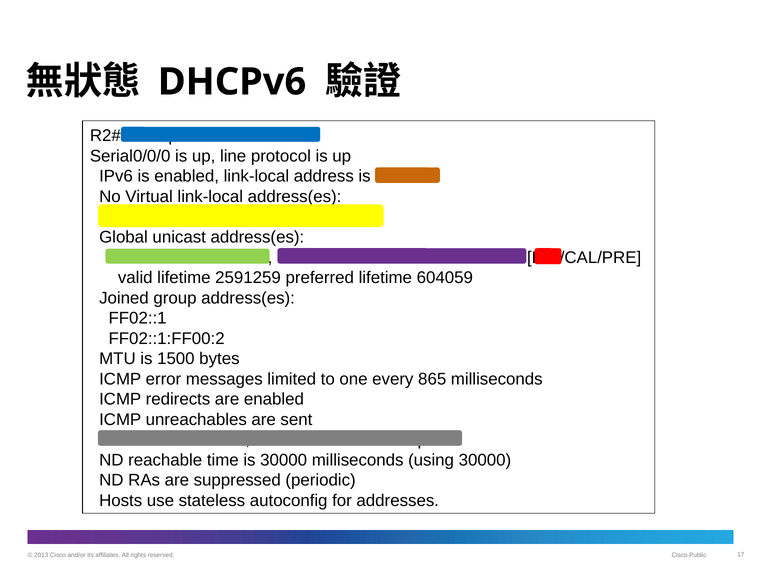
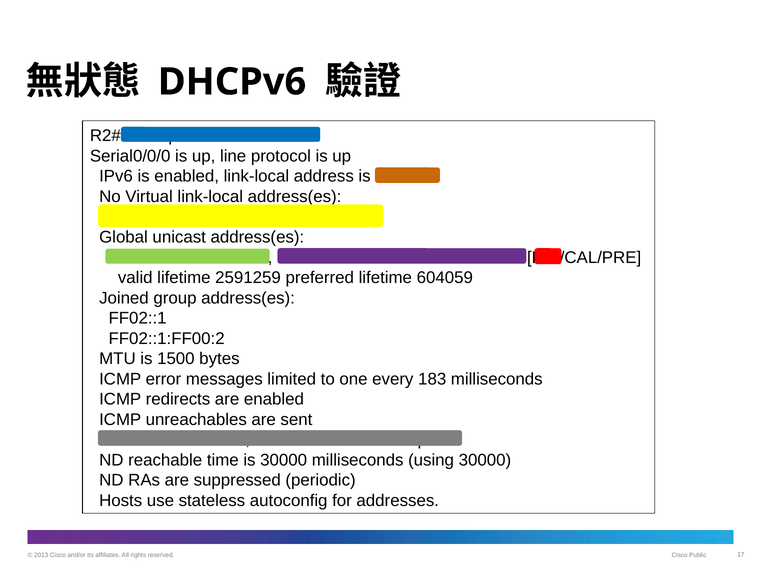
865: 865 -> 183
